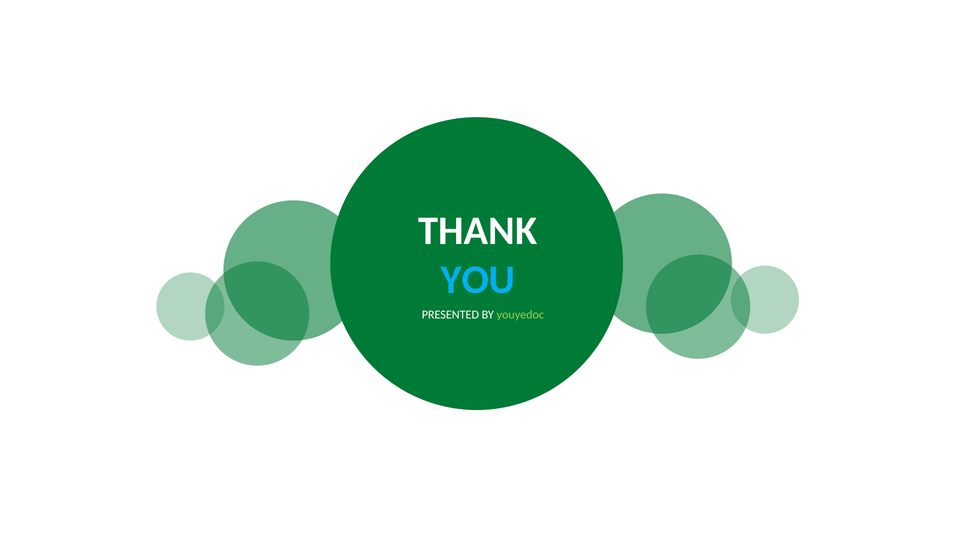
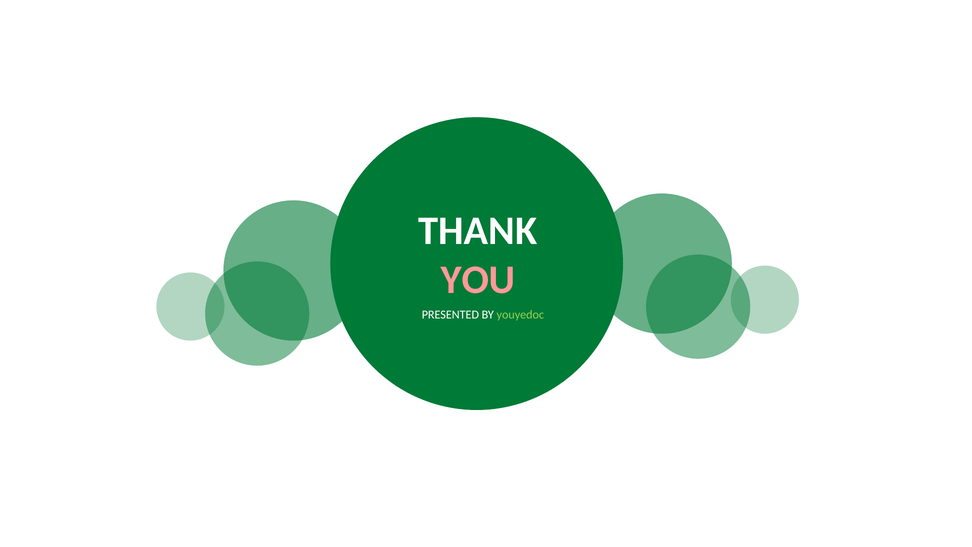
YOU colour: light blue -> pink
